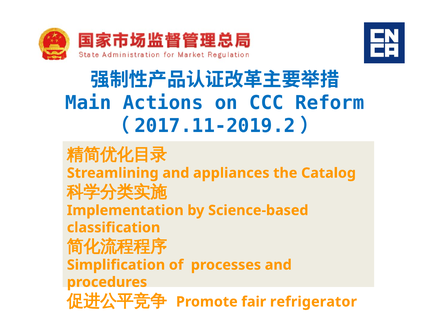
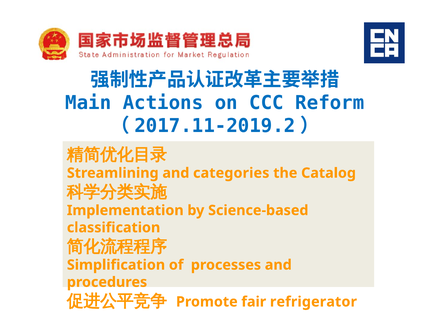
appliances: appliances -> categories
